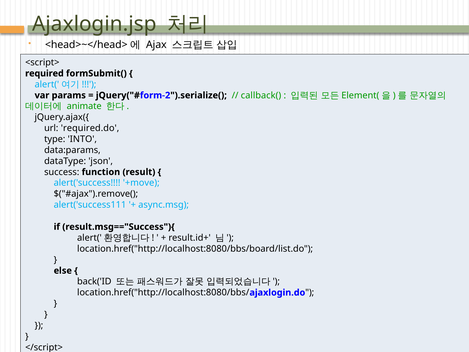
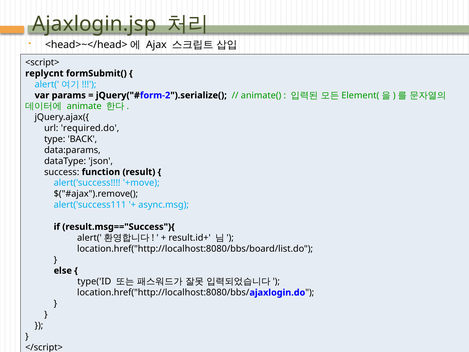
required: required -> replycnt
callback(: callback( -> animate(
INTO: INTO -> BACK
back('ID: back('ID -> type('ID
